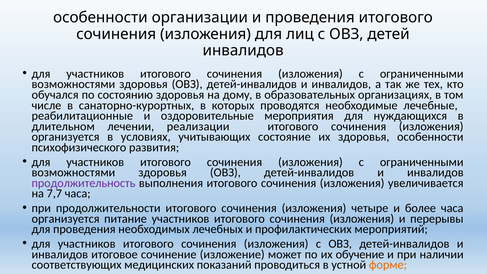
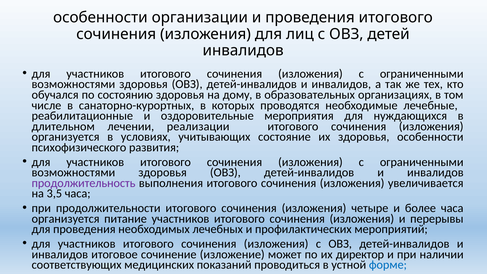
7,7: 7,7 -> 3,5
обучение: обучение -> директор
форме colour: orange -> blue
